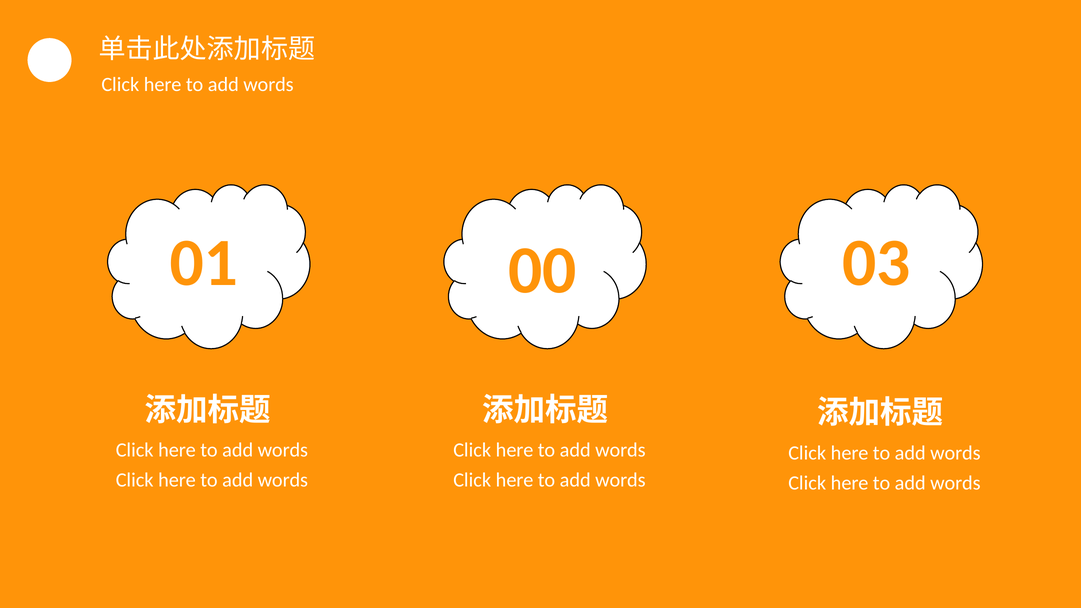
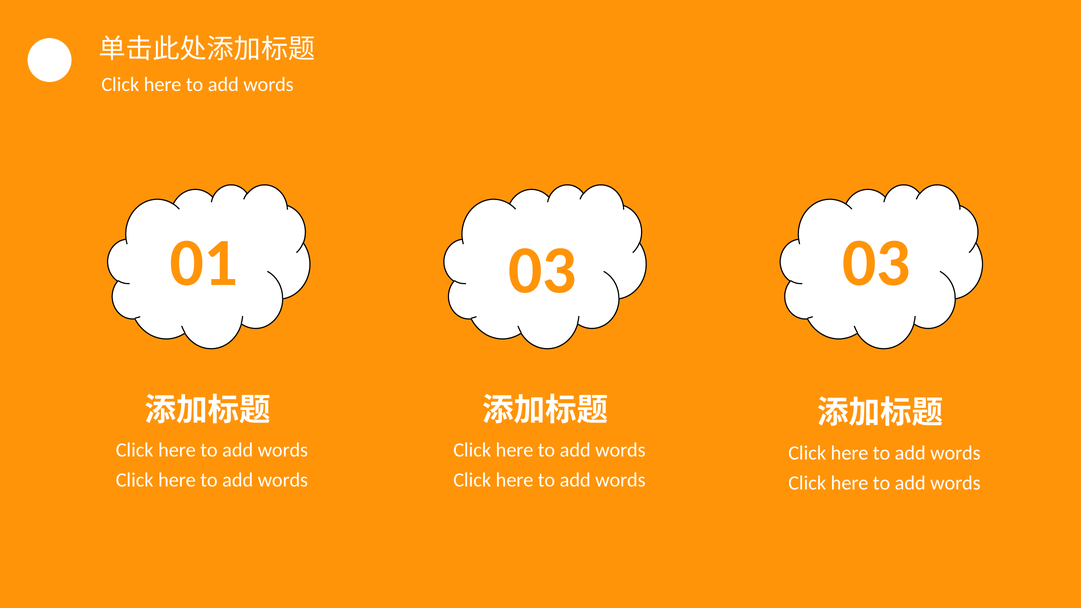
01 00: 00 -> 03
